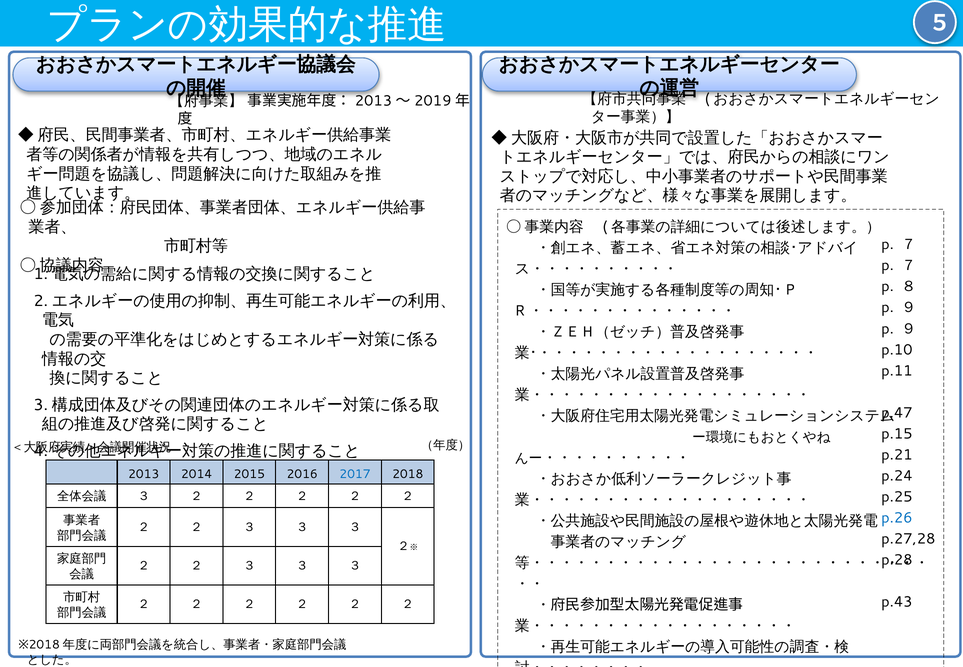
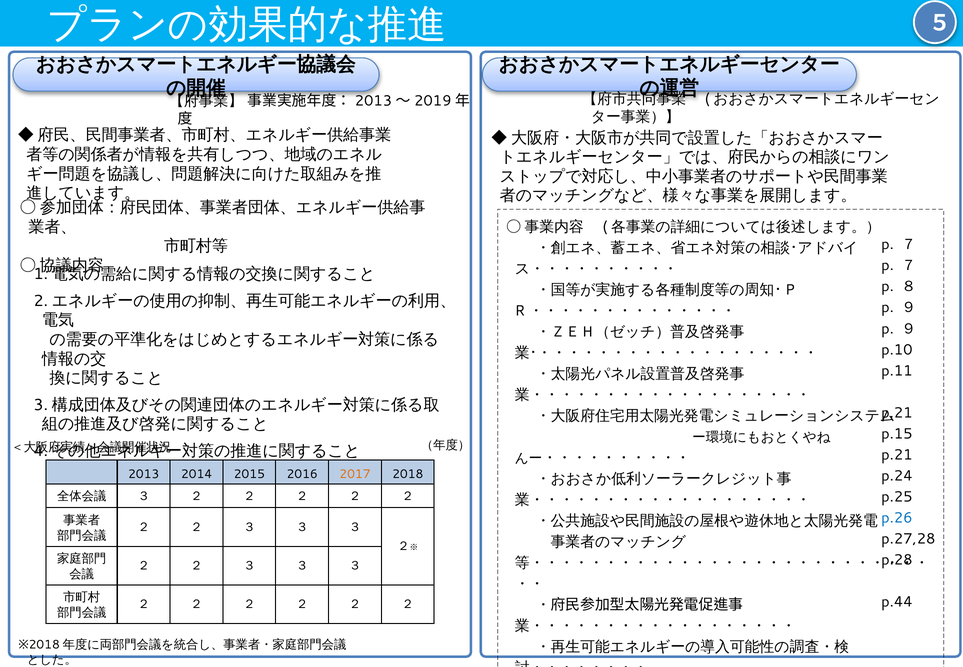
p.47 at (897, 412): p.47 -> p.21
2017 colour: blue -> orange
p.43: p.43 -> p.44
